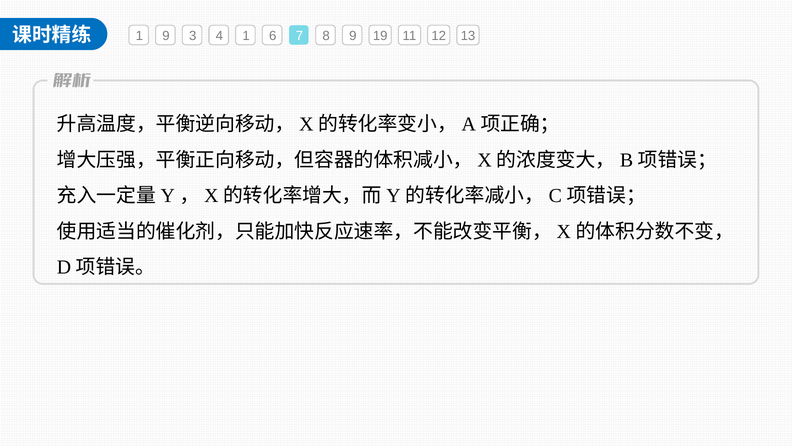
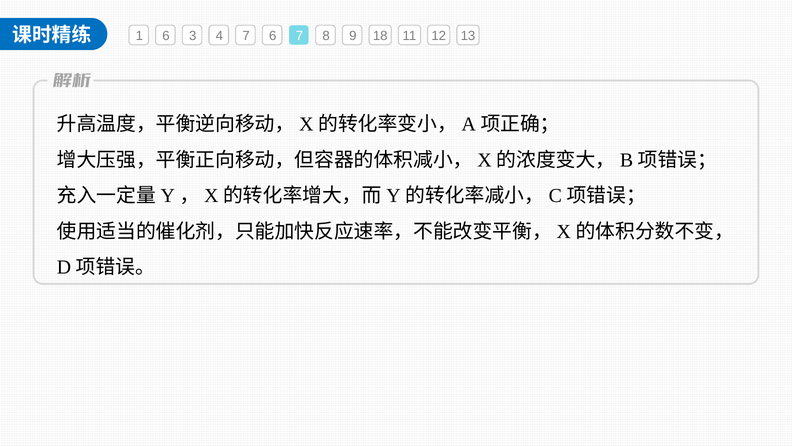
1 9: 9 -> 6
4 1: 1 -> 7
19: 19 -> 18
